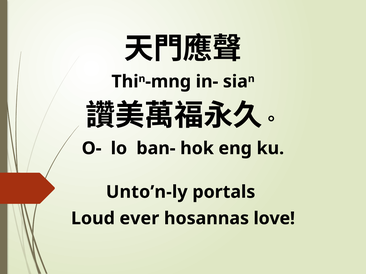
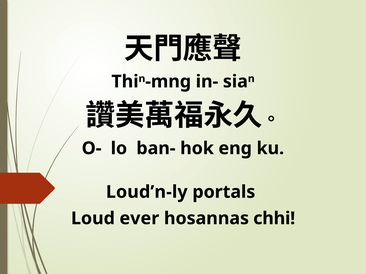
Unto’n-ly: Unto’n-ly -> Loud’n-ly
love: love -> chhi
